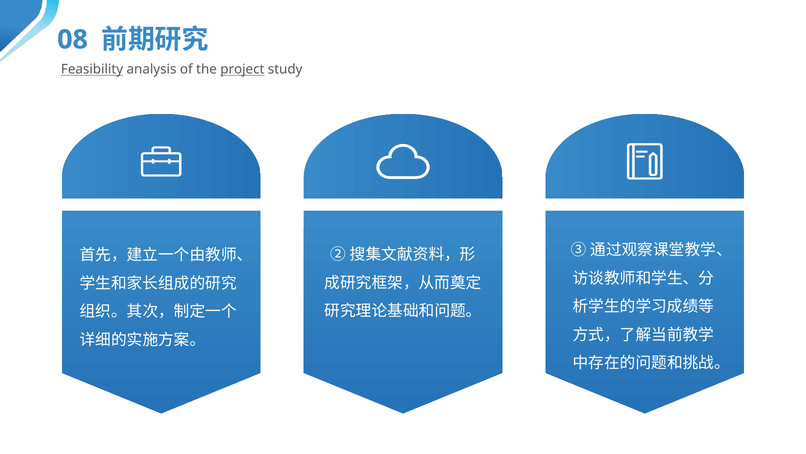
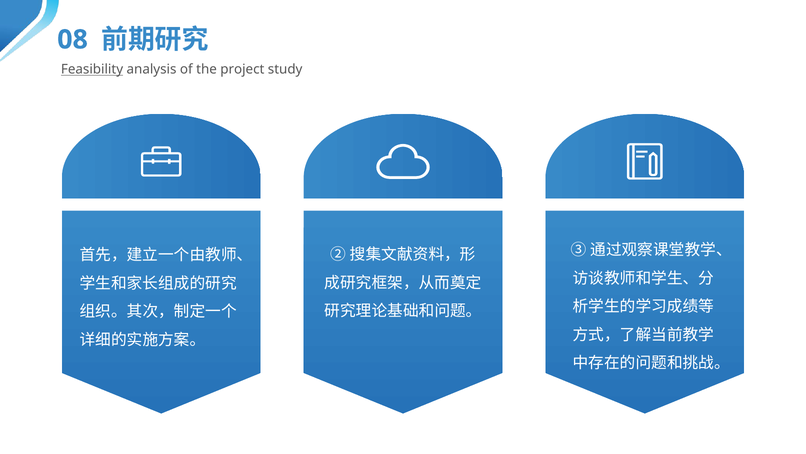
project underline: present -> none
